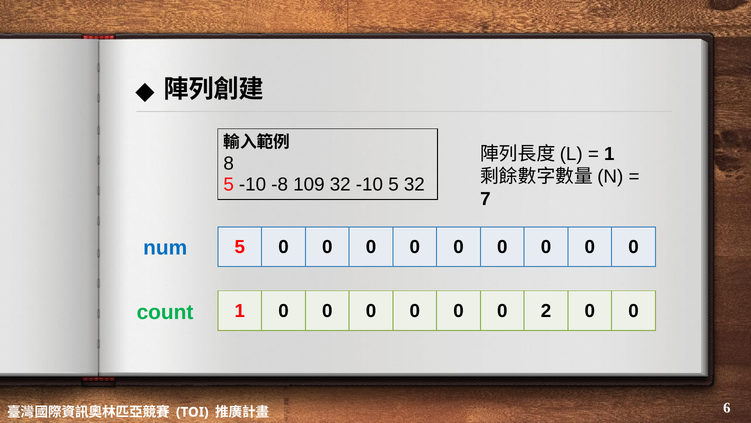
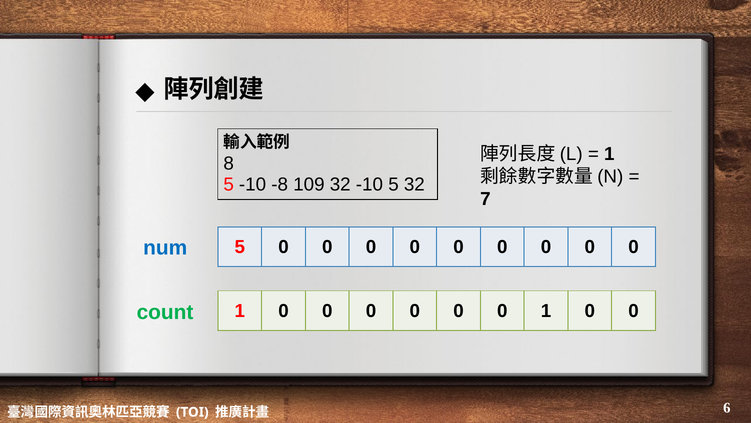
2 at (546, 310): 2 -> 1
